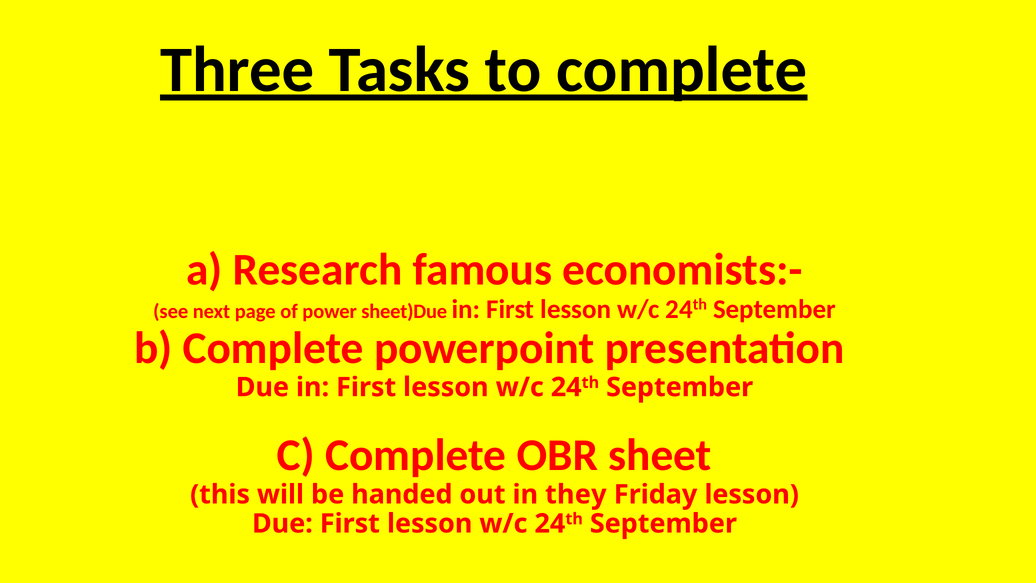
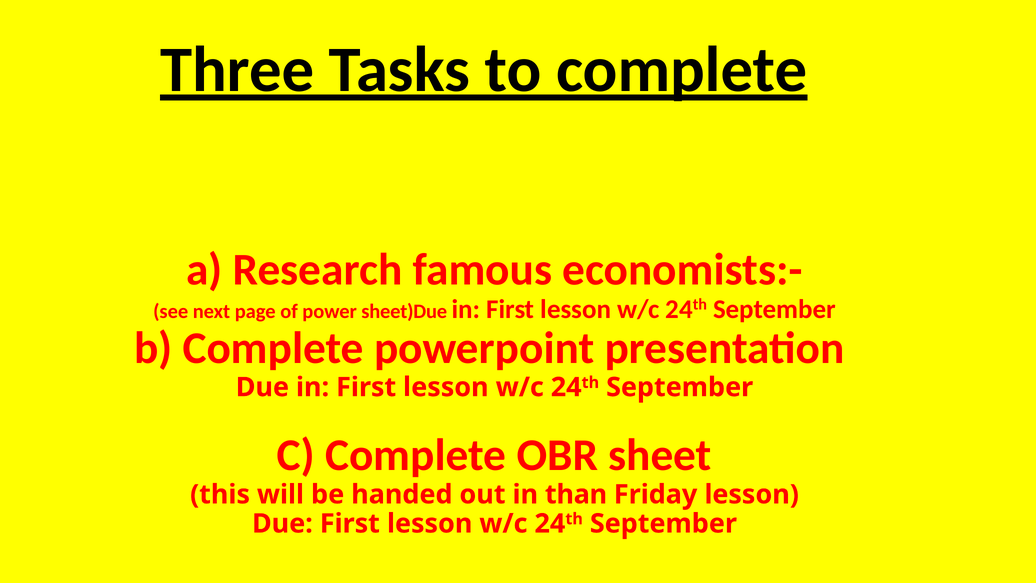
they: they -> than
